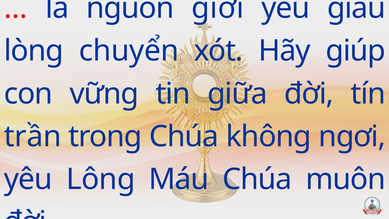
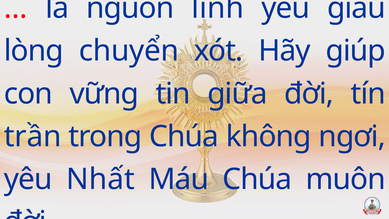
giới: giới -> linh
Lông: Lông -> Nhất
